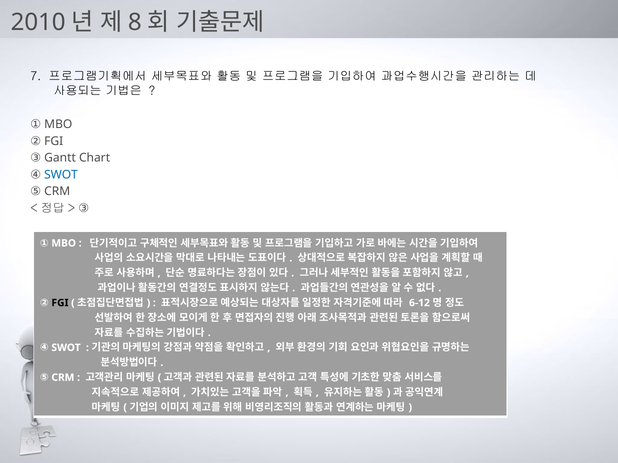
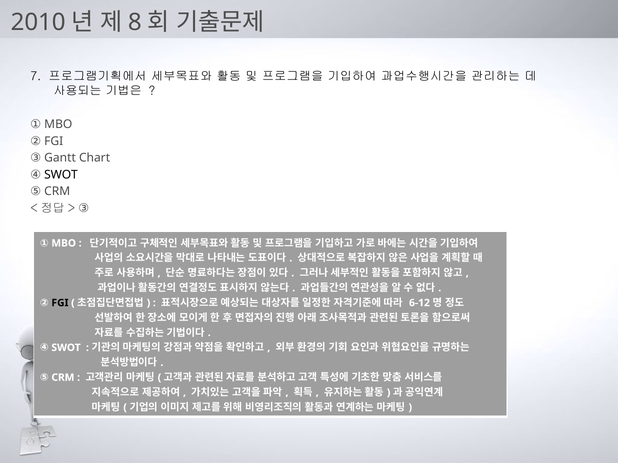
SWOT at (61, 175) colour: blue -> black
